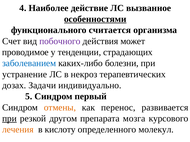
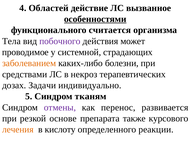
Наиболее: Наиболее -> Областей
Счет: Счет -> Тела
тенденции: тенденции -> системной
заболеванием colour: blue -> orange
устранение: устранение -> средствами
первый: первый -> тканям
отмены colour: orange -> purple
при at (9, 119) underline: present -> none
другом: другом -> основе
мозга: мозга -> также
молекул: молекул -> реакции
